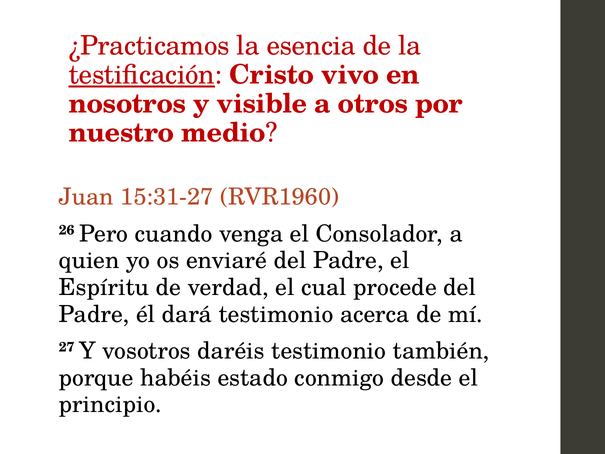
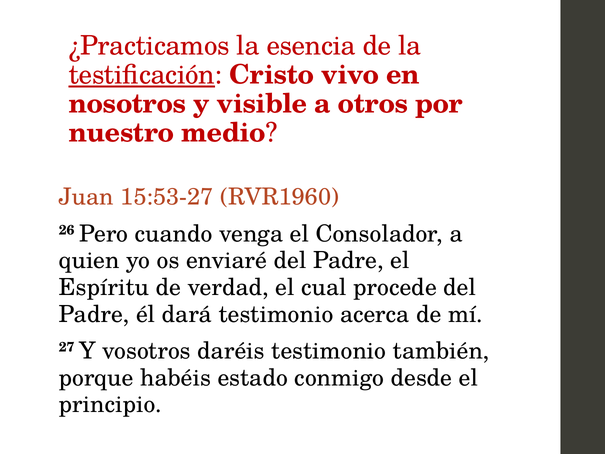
15:31-27: 15:31-27 -> 15:53-27
